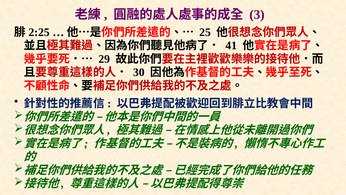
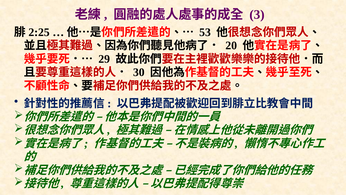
25: 25 -> 53
41: 41 -> 20
